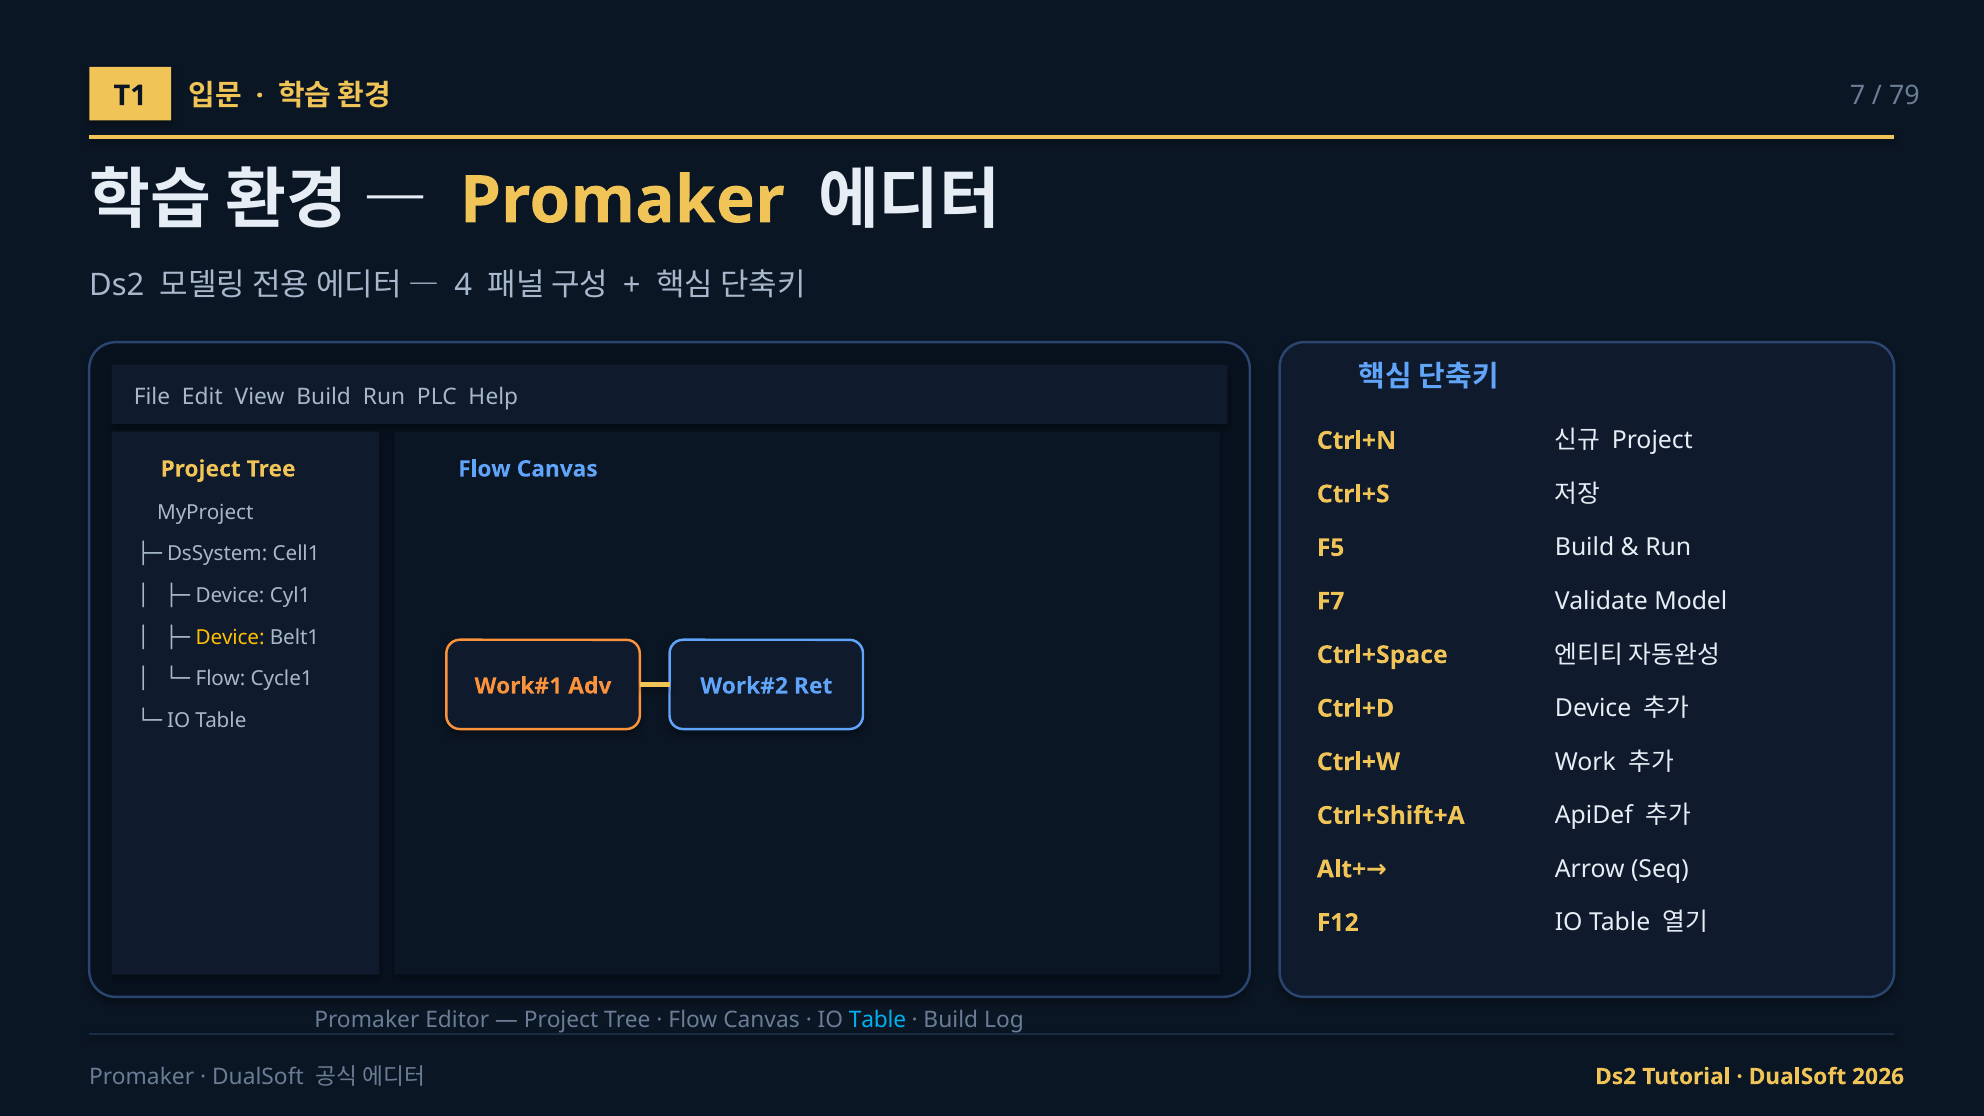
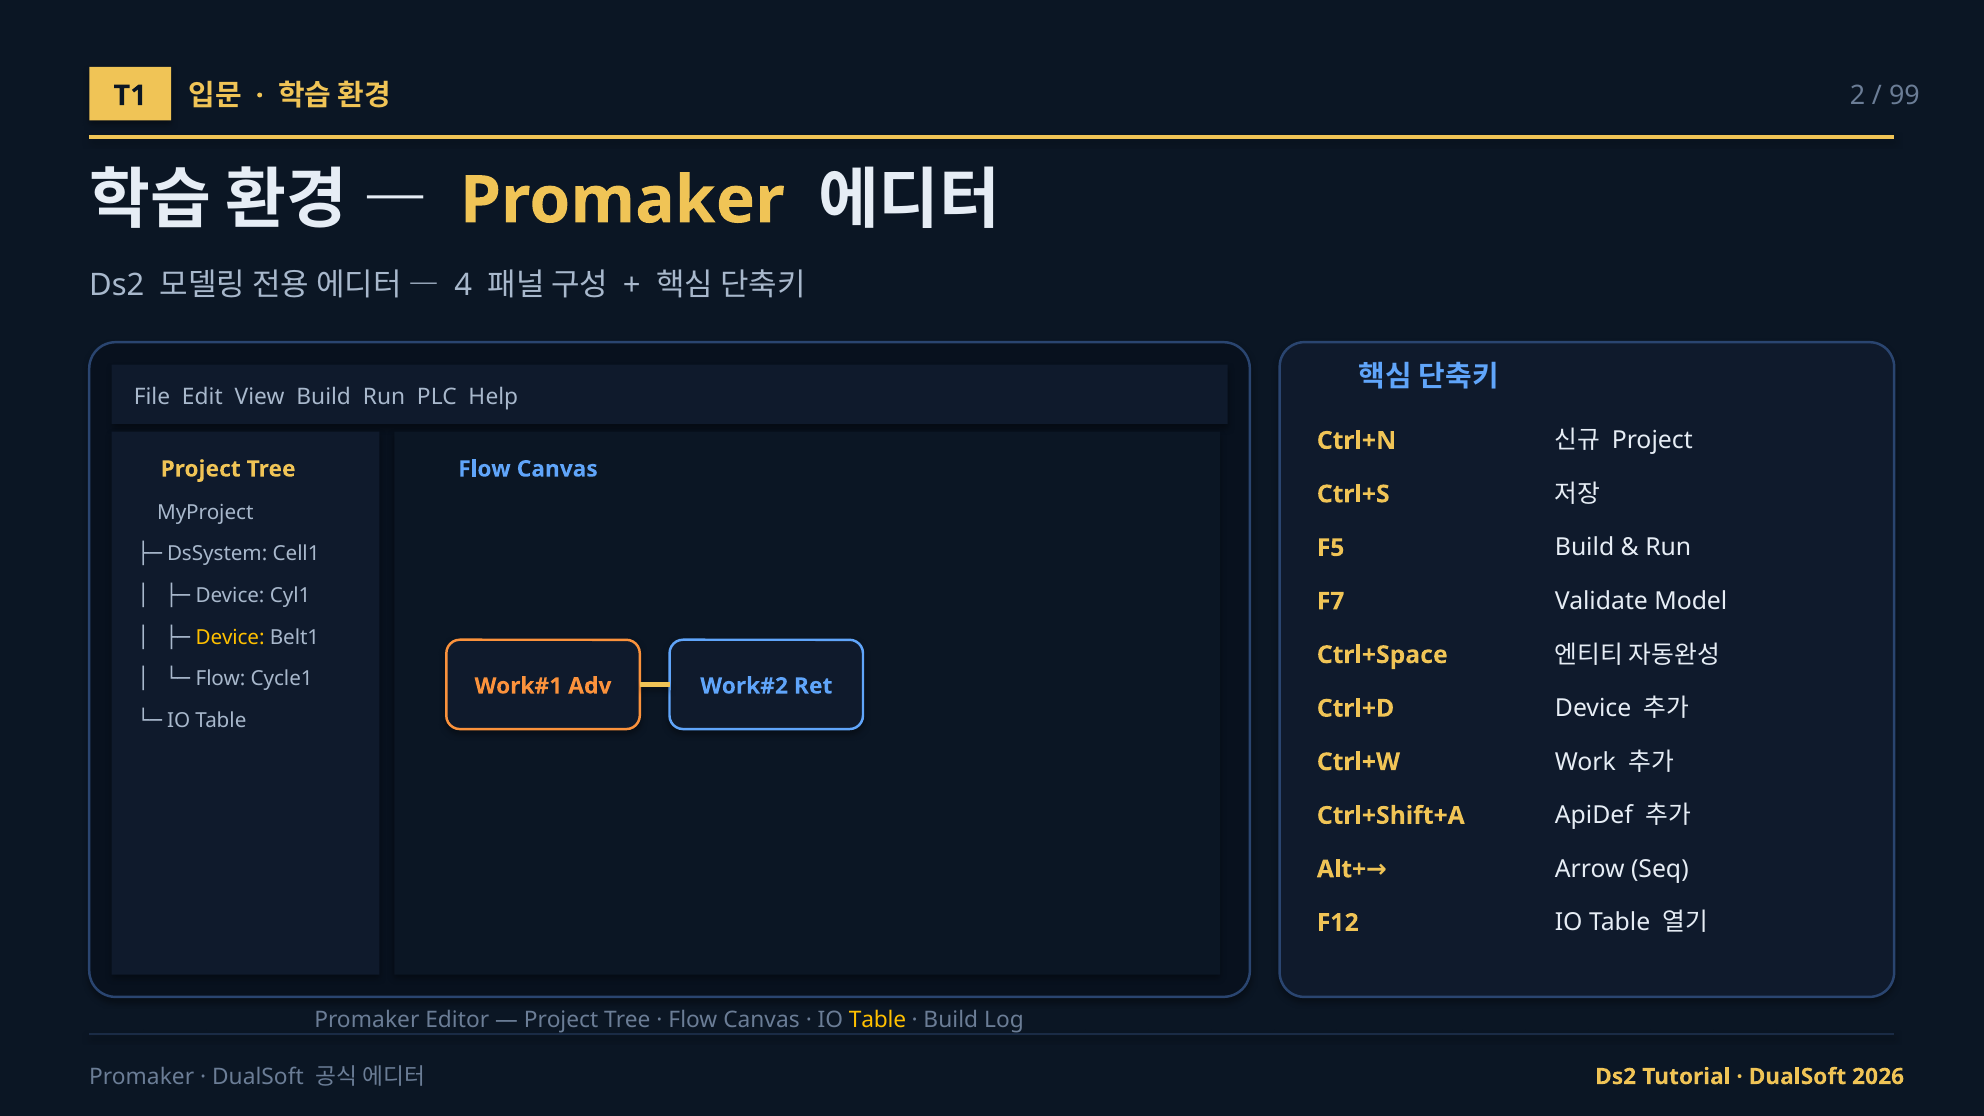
7: 7 -> 2
79: 79 -> 99
Table at (878, 1020) colour: light blue -> yellow
